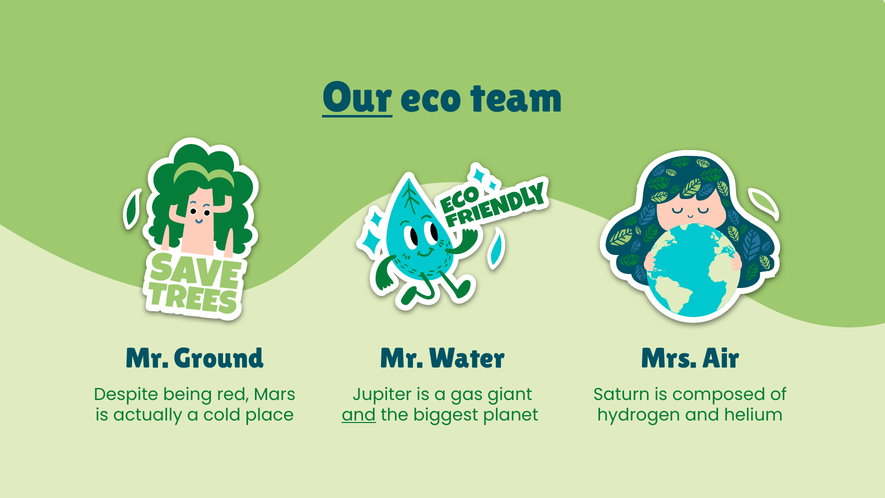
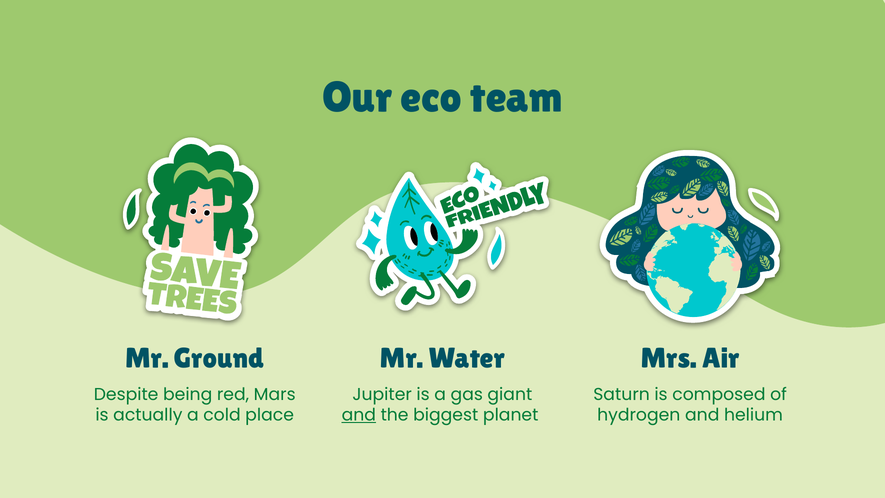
Our underline: present -> none
